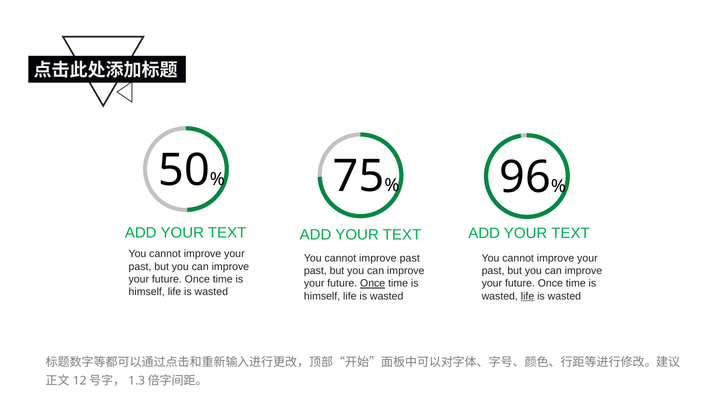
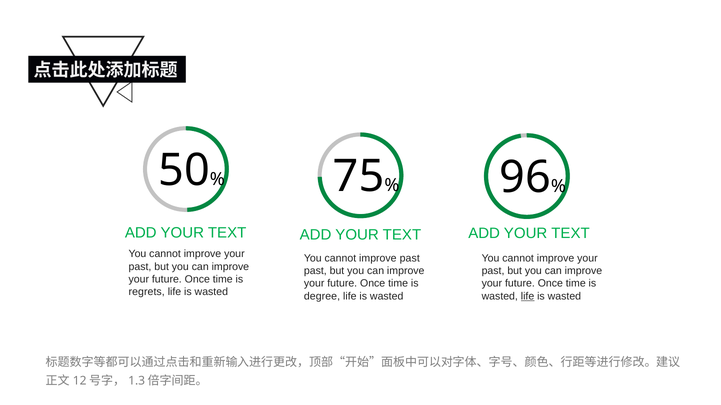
Once at (373, 284) underline: present -> none
himself at (147, 292): himself -> regrets
himself at (322, 297): himself -> degree
